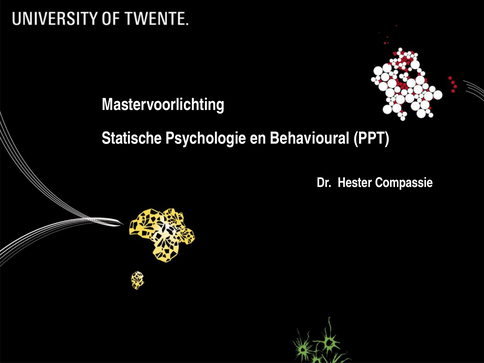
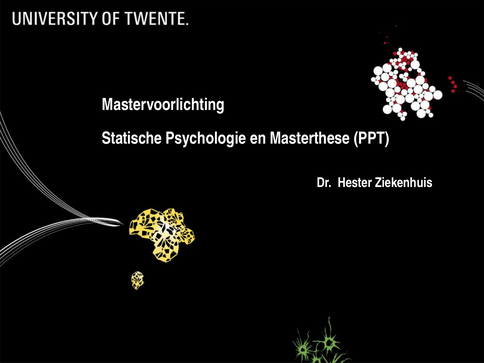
Behavioural: Behavioural -> Masterthese
Compassie: Compassie -> Ziekenhuis
